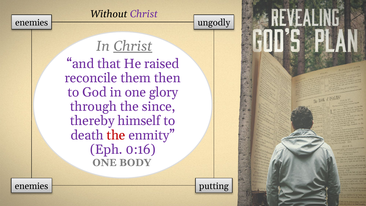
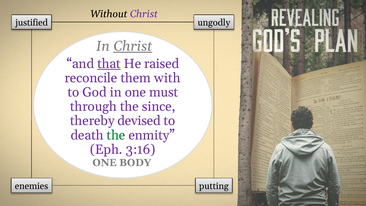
enemies at (32, 23): enemies -> justified
that underline: none -> present
then: then -> with
glory: glory -> must
himself: himself -> devised
the at (116, 135) colour: red -> green
0:16: 0:16 -> 3:16
